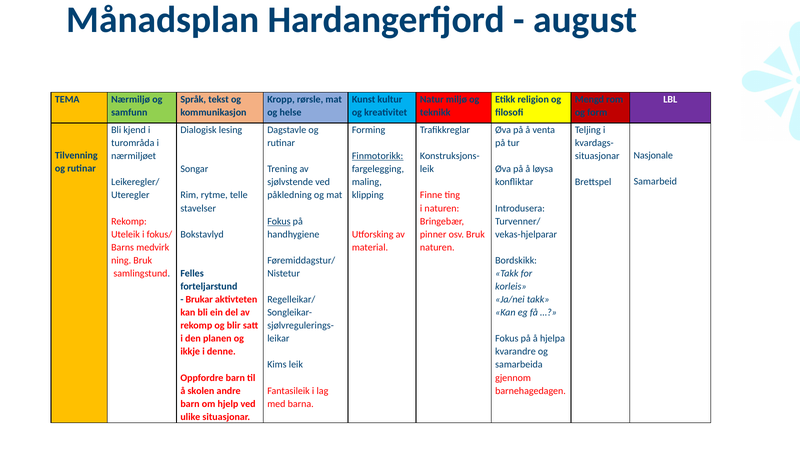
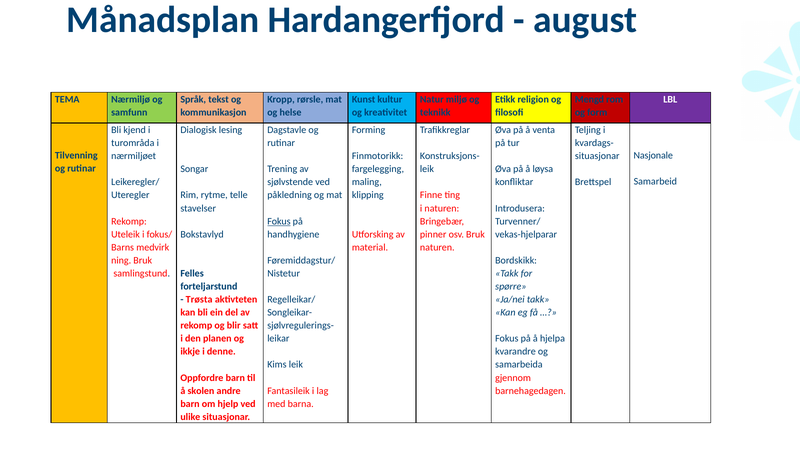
Finmotorikk underline: present -> none
korleis: korleis -> spørre
Brukar: Brukar -> Trøsta
